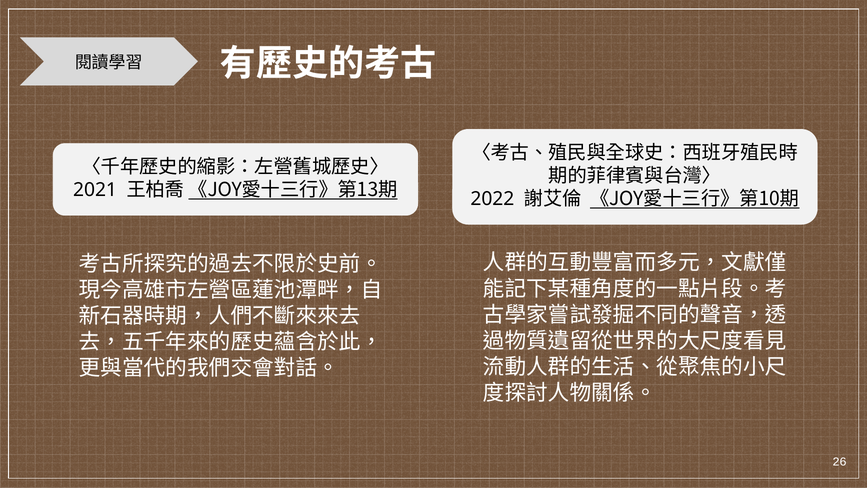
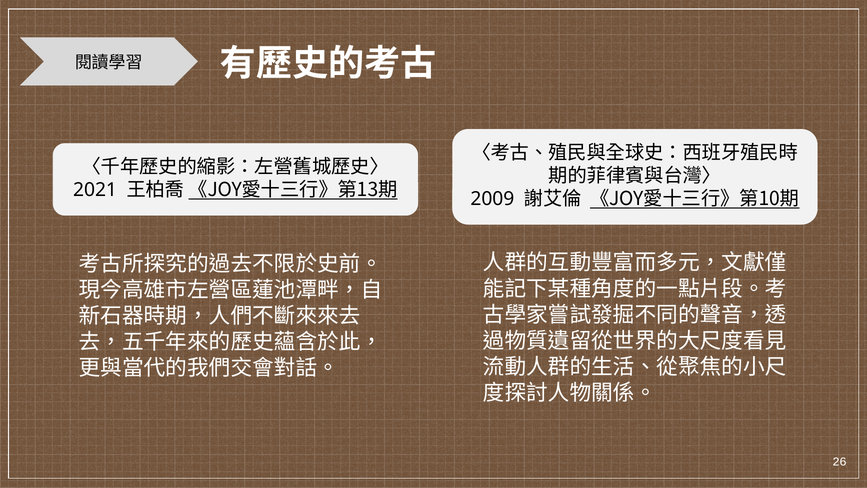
2022: 2022 -> 2009
